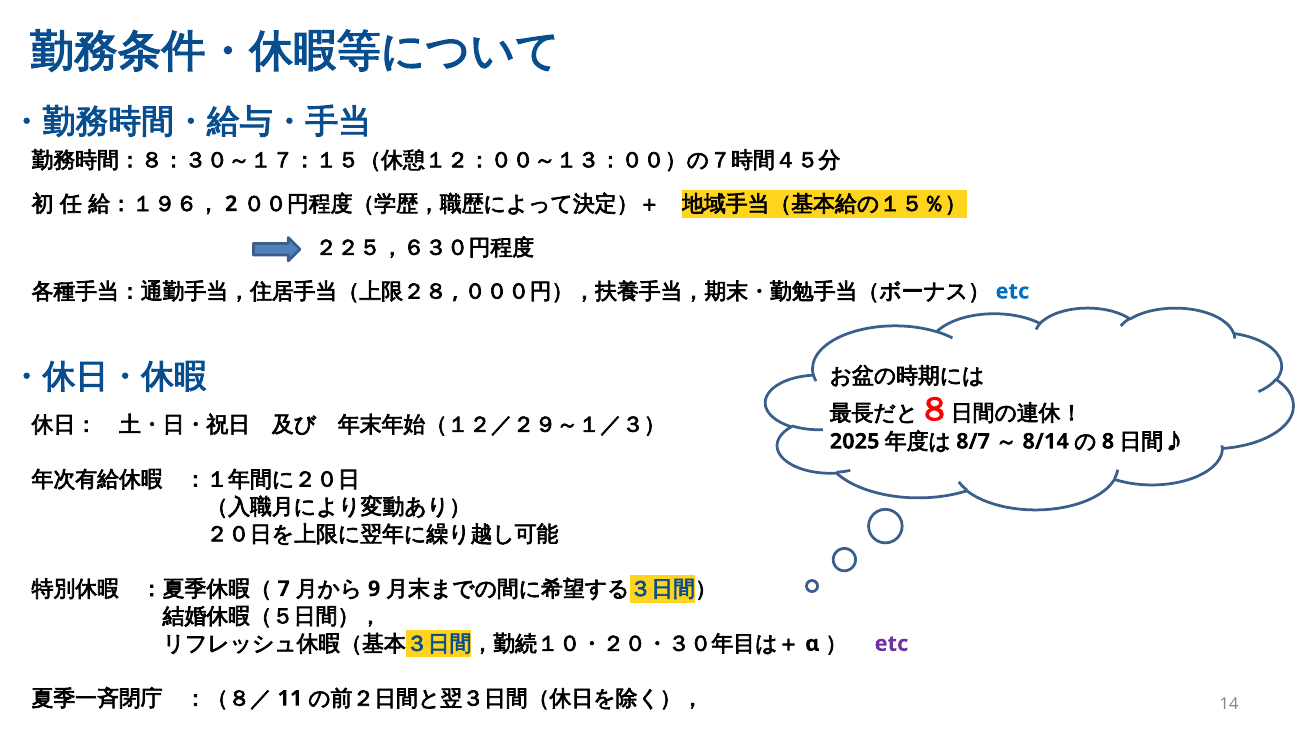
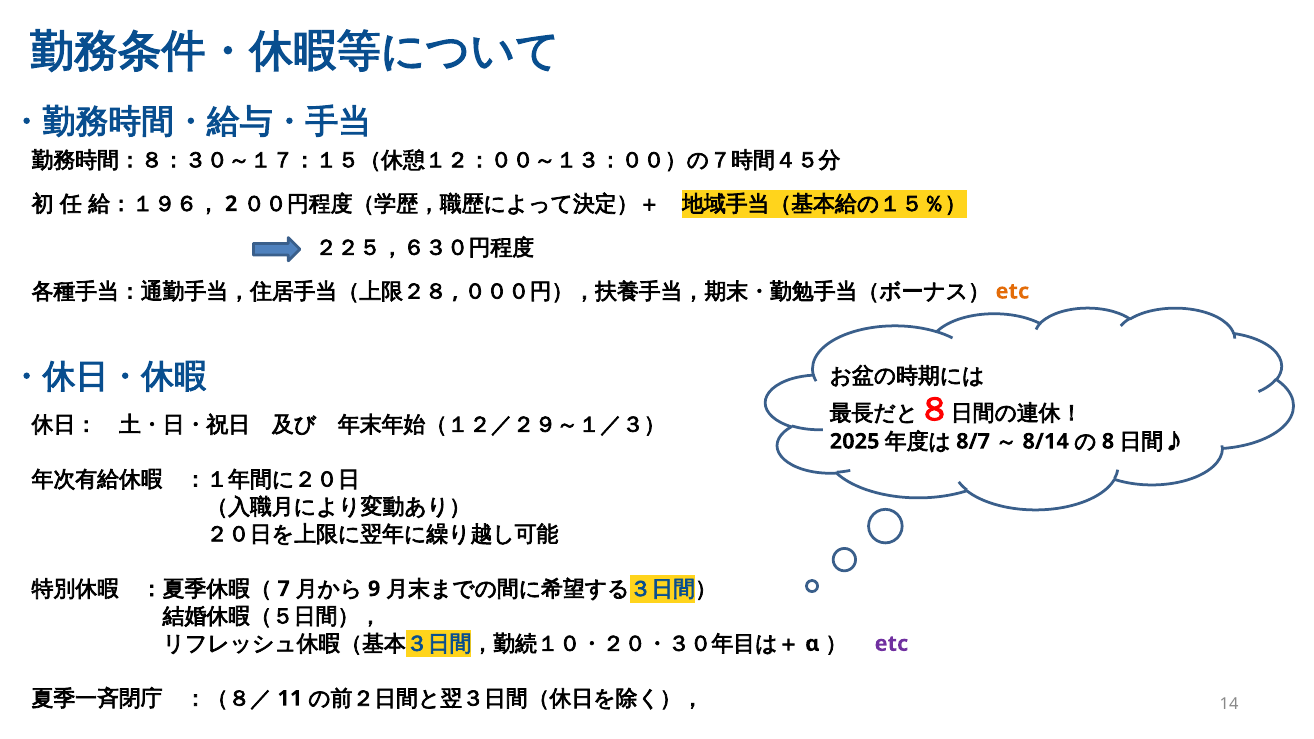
etc at (1012, 291) colour: blue -> orange
